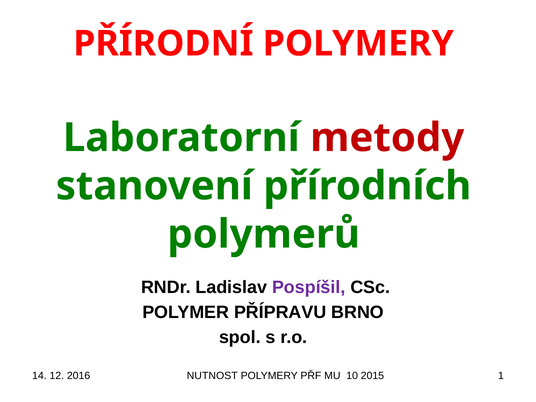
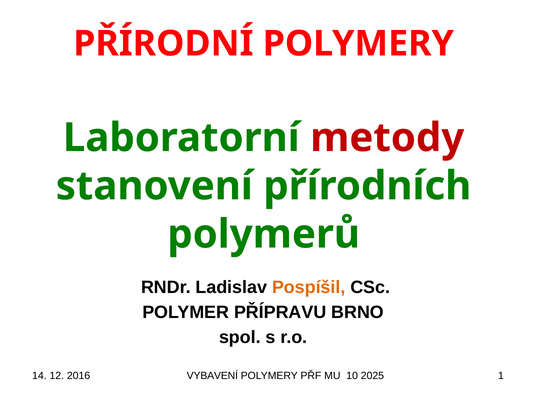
Pospíšil colour: purple -> orange
NUTNOST: NUTNOST -> VYBAVENÍ
2015: 2015 -> 2025
